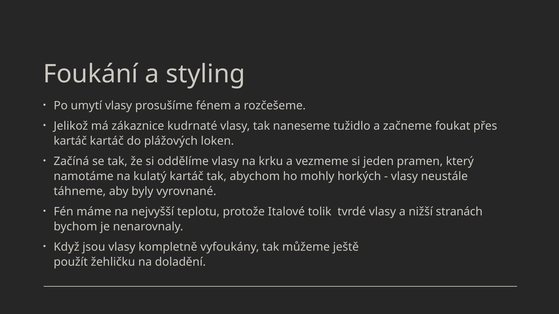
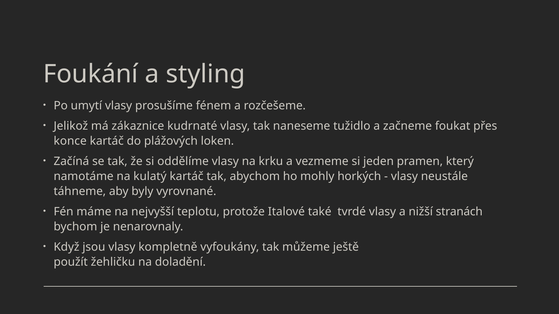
kartáč at (70, 141): kartáč -> konce
tolik: tolik -> také
